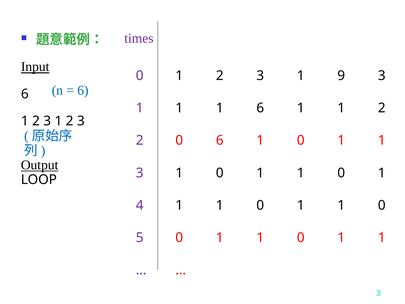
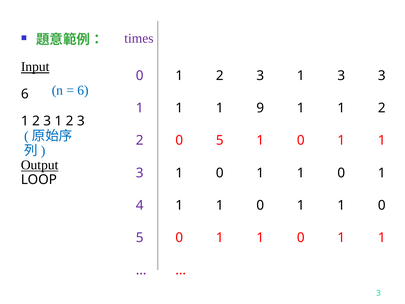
1 9: 9 -> 3
1 6: 6 -> 9
0 6: 6 -> 5
